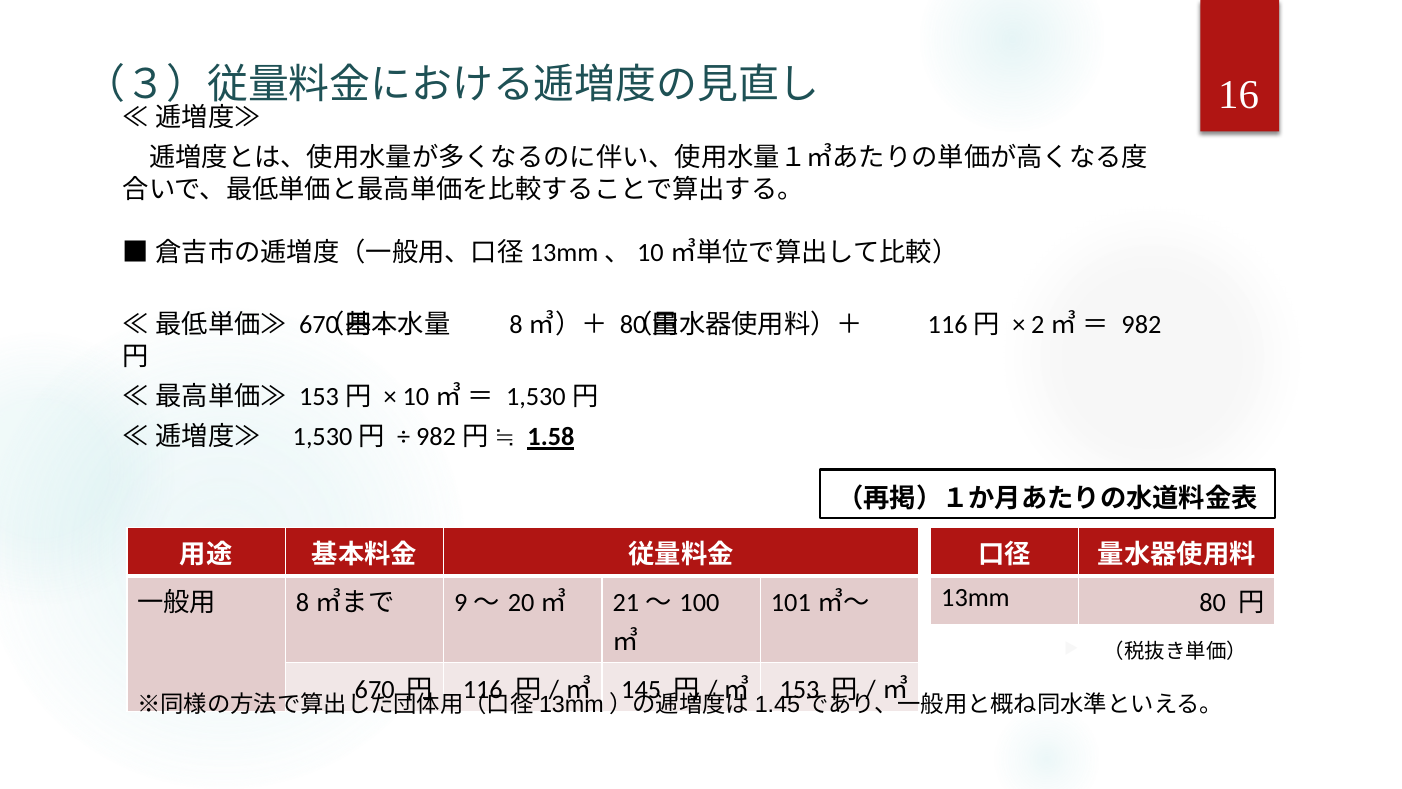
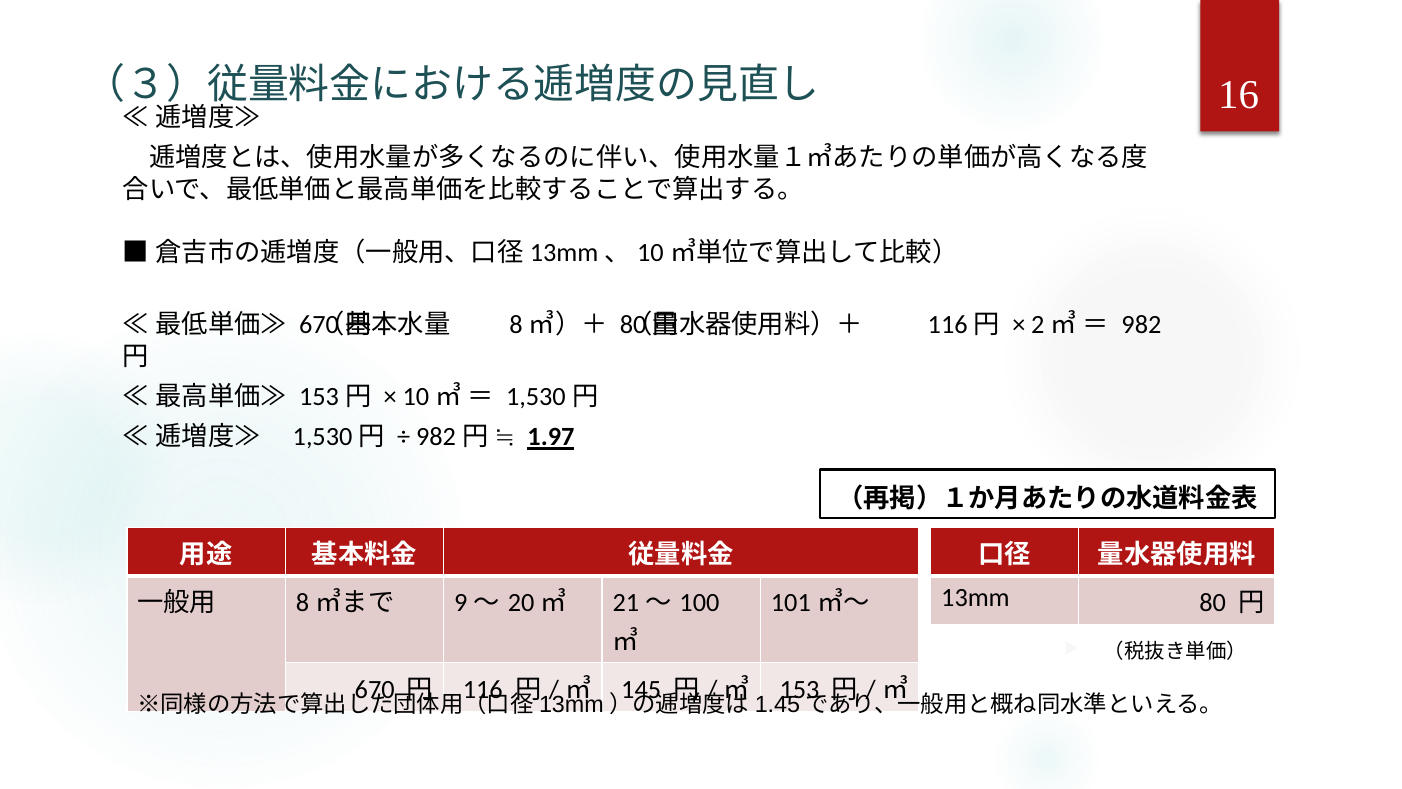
1.58: 1.58 -> 1.97
